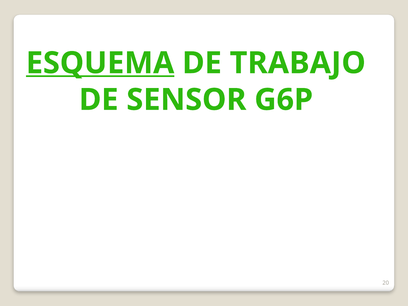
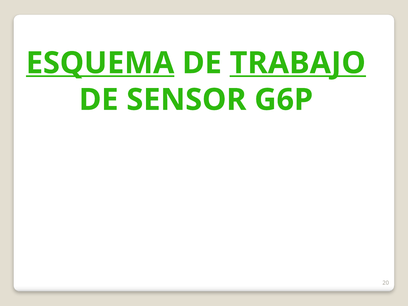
TRABAJO underline: none -> present
